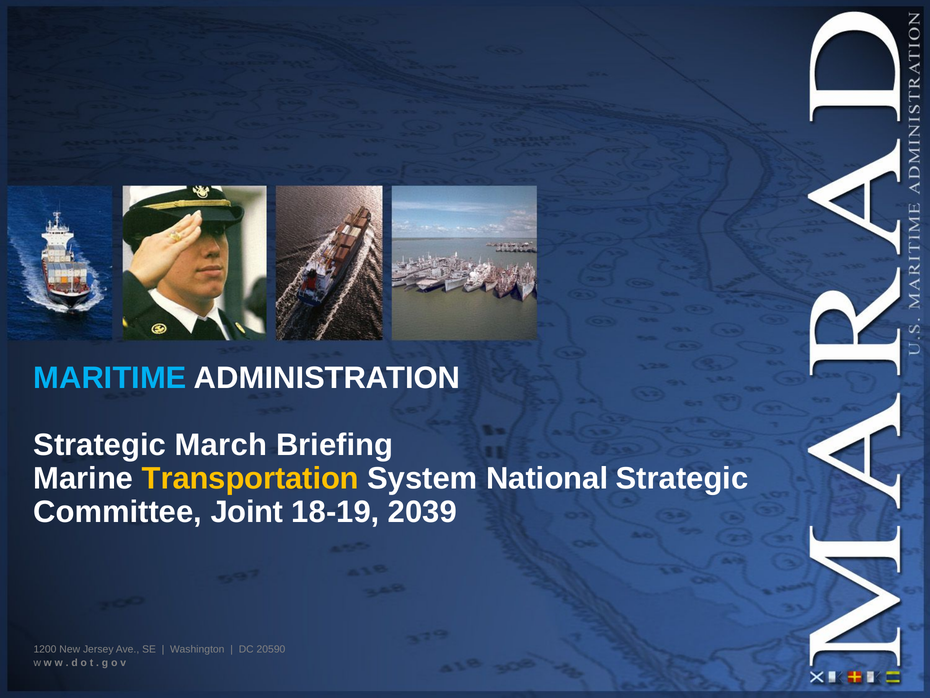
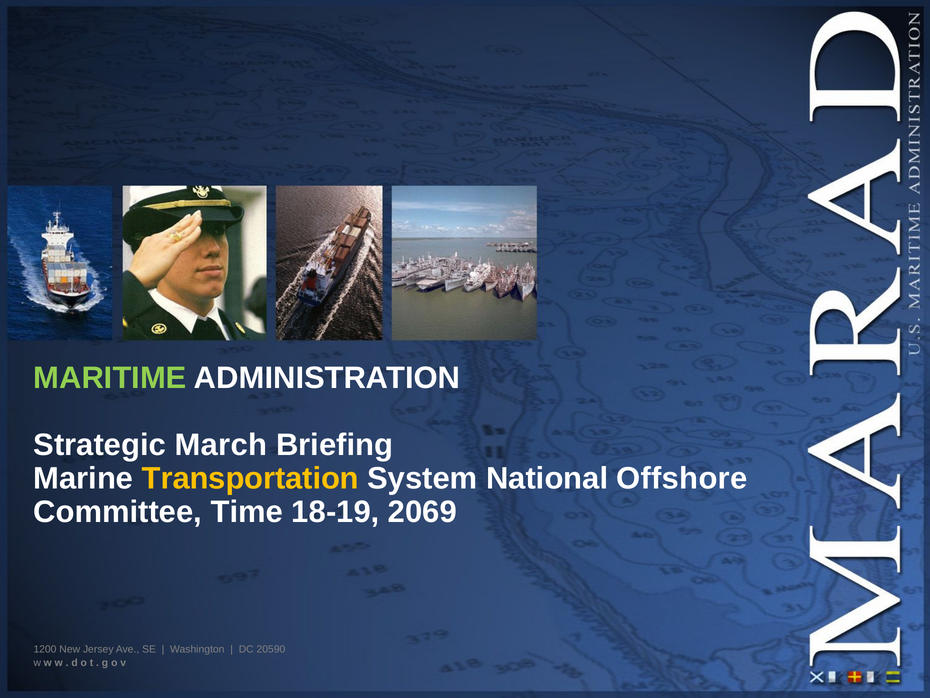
MARITIME colour: light blue -> light green
National Strategic: Strategic -> Offshore
Joint: Joint -> Time
2039: 2039 -> 2069
